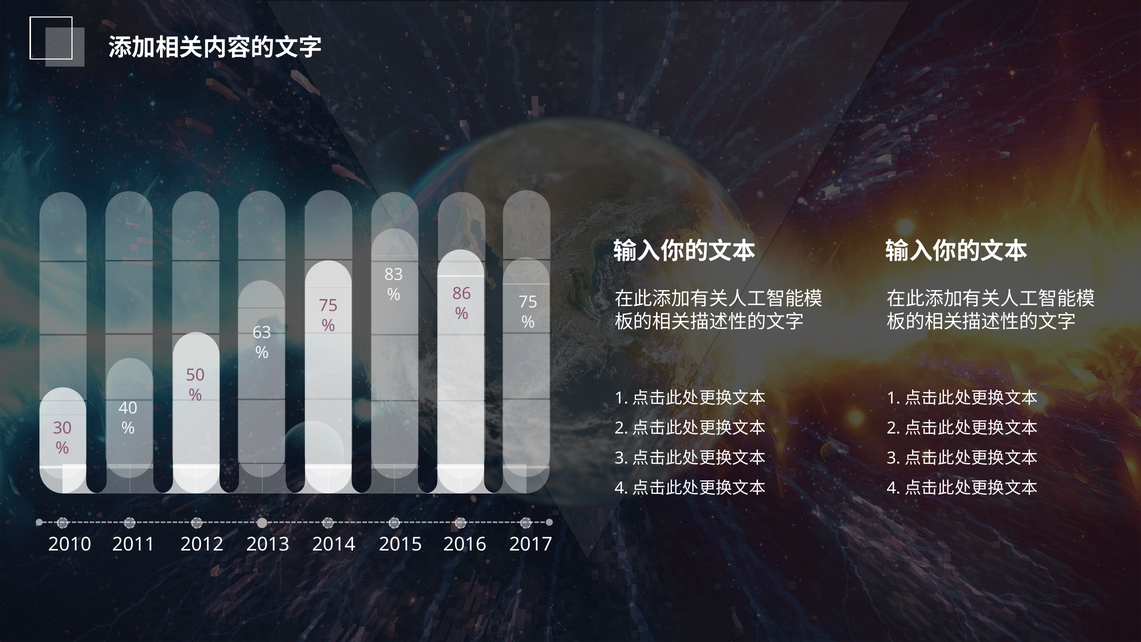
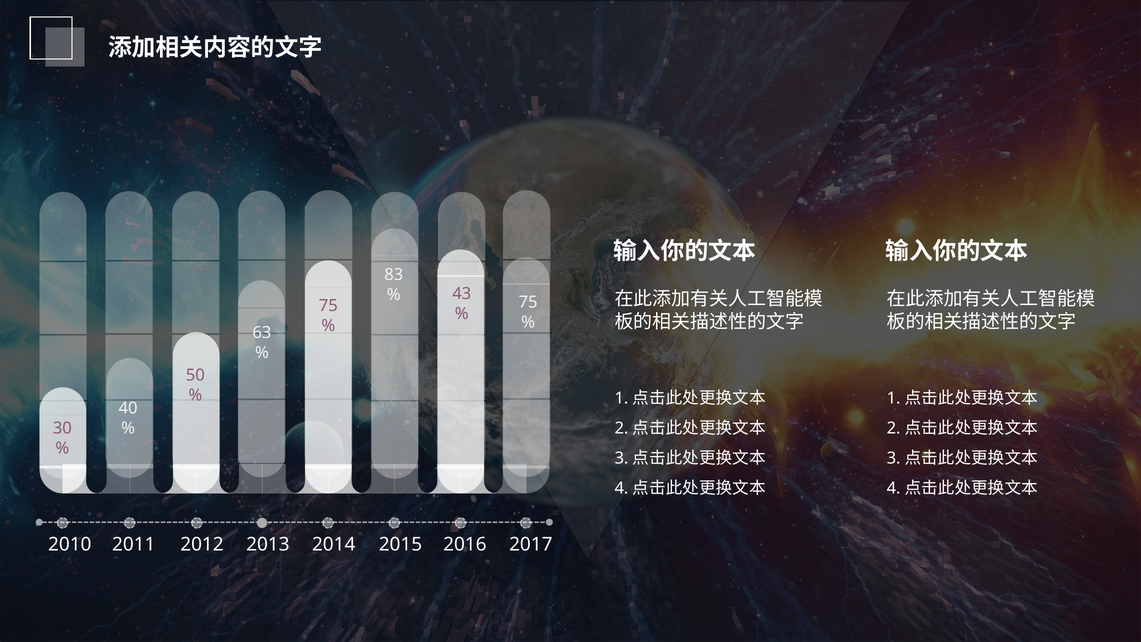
86: 86 -> 43
